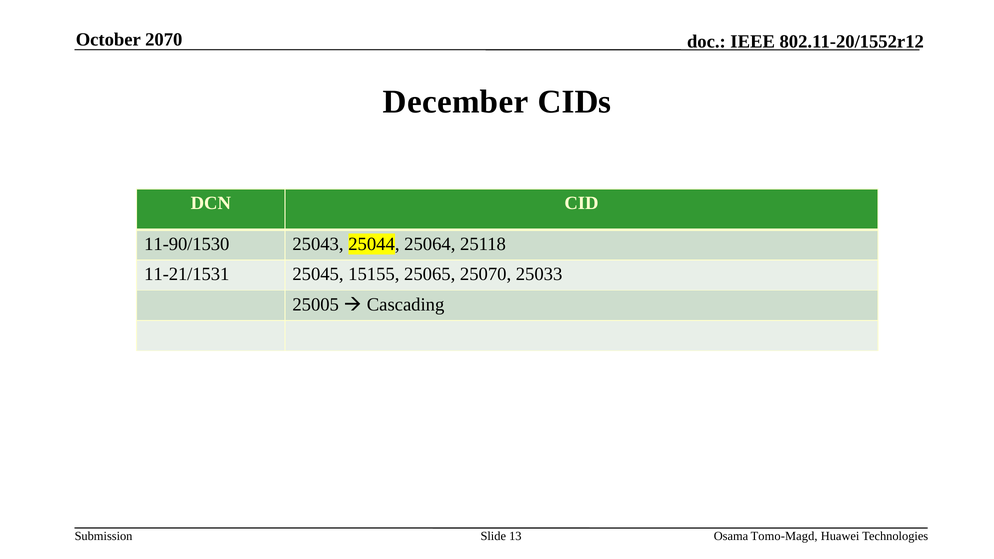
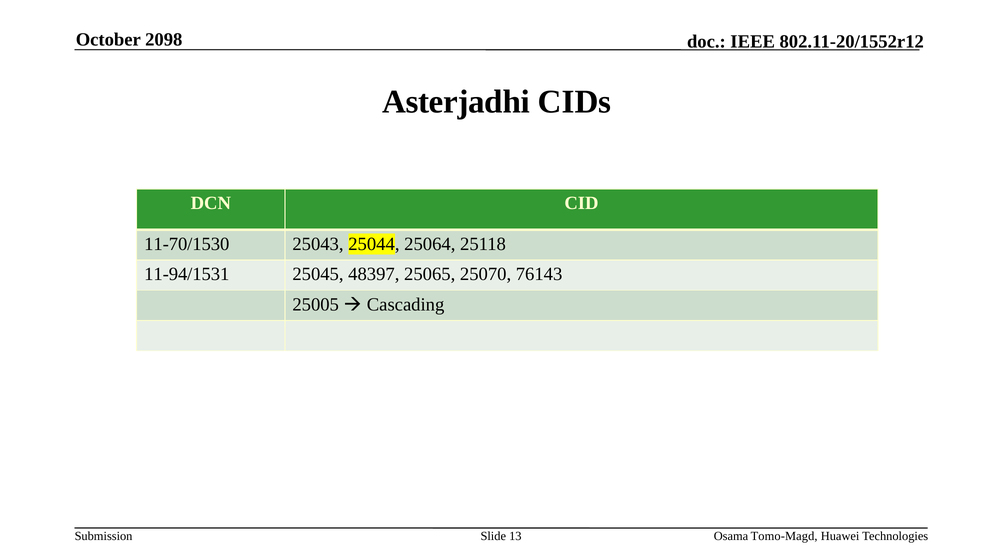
2070: 2070 -> 2098
December: December -> Asterjadhi
11-90/1530: 11-90/1530 -> 11-70/1530
11-21/1531: 11-21/1531 -> 11-94/1531
15155: 15155 -> 48397
25033: 25033 -> 76143
